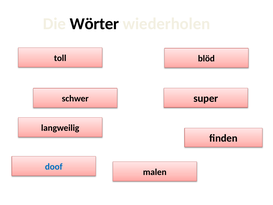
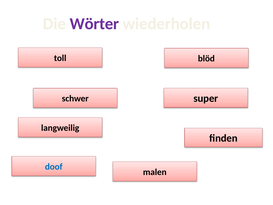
Wörter colour: black -> purple
